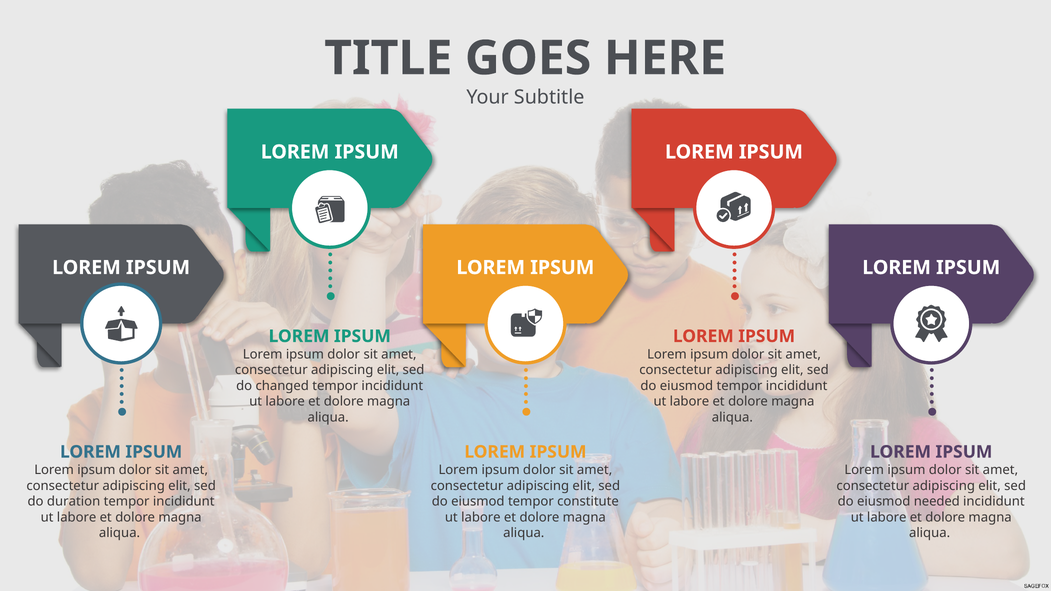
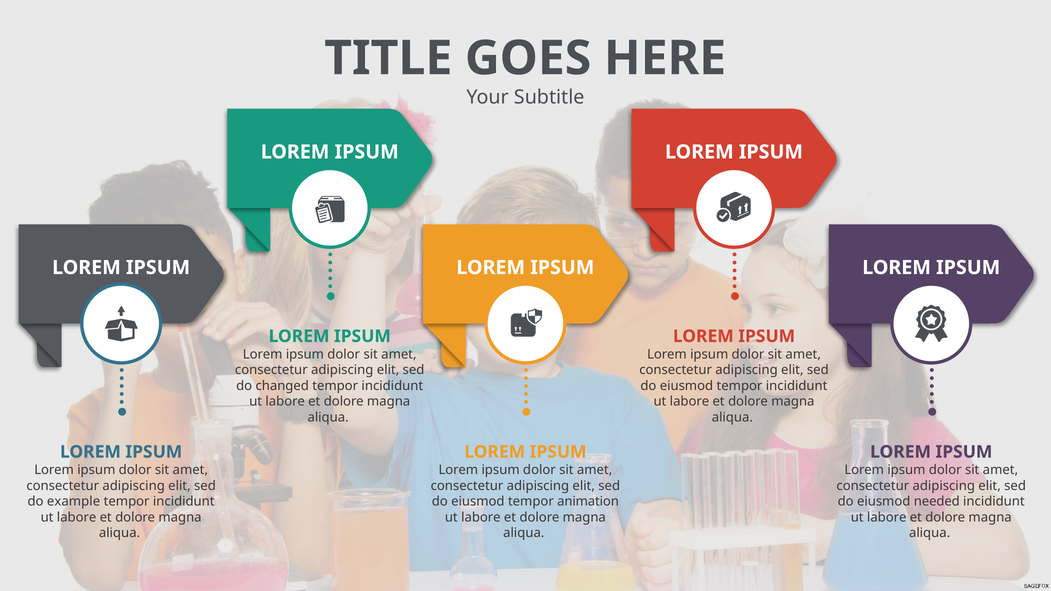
duration: duration -> example
constitute: constitute -> animation
